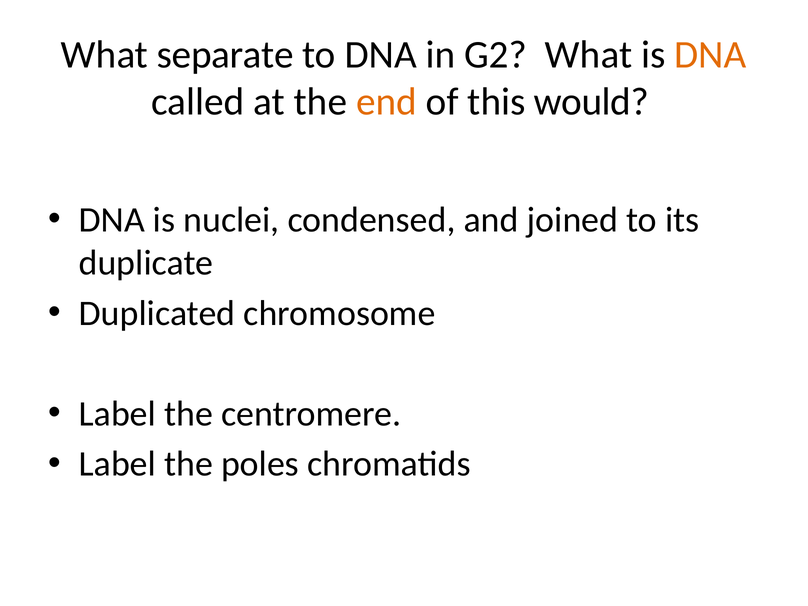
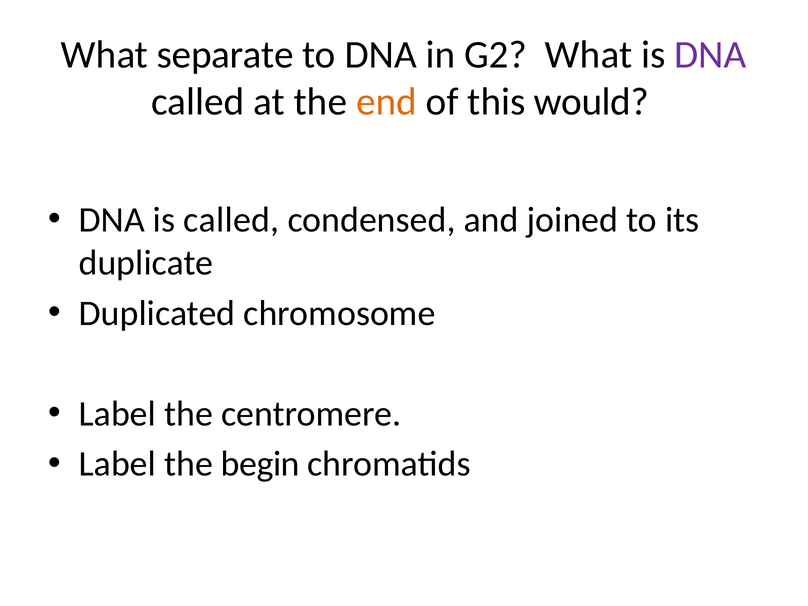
DNA at (710, 55) colour: orange -> purple
is nuclei: nuclei -> called
poles: poles -> begin
